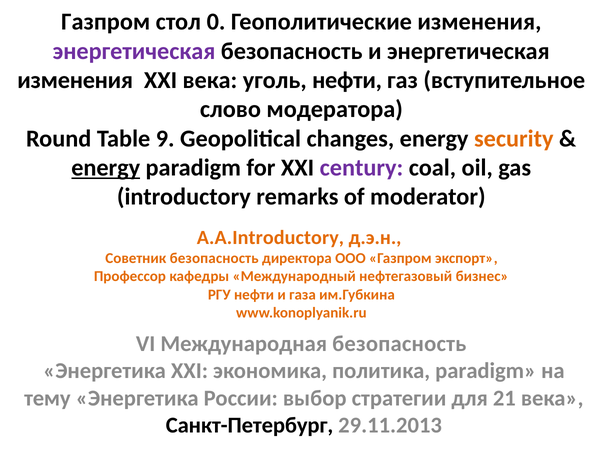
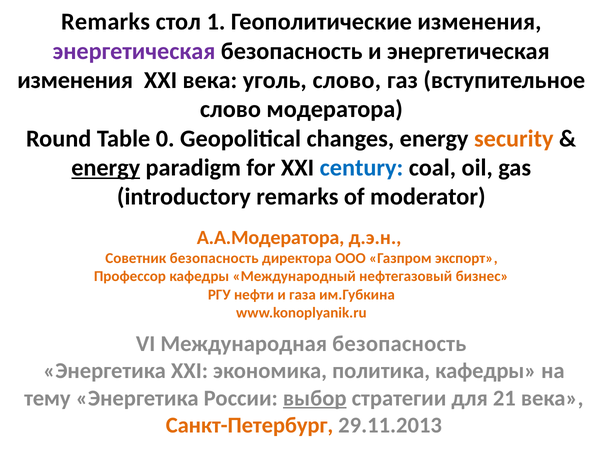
Газпром at (106, 22): Газпром -> Remarks
0: 0 -> 1
уголь нефти: нефти -> слово
9: 9 -> 0
century colour: purple -> blue
А.А.Introductory: А.А.Introductory -> А.А.Модератора
политика paradigm: paradigm -> кафедры
выбор underline: none -> present
Санкт-Петербург colour: black -> orange
